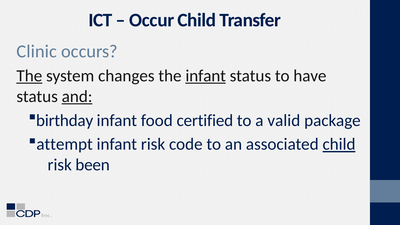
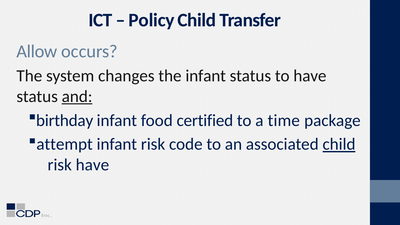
Occur: Occur -> Policy
Clinic: Clinic -> Allow
The at (29, 76) underline: present -> none
infant at (206, 76) underline: present -> none
valid: valid -> time
risk been: been -> have
